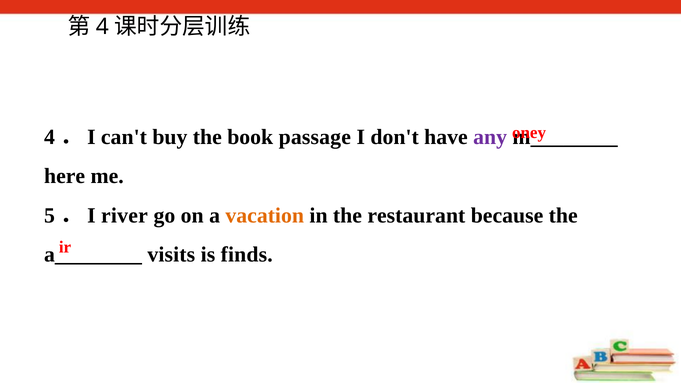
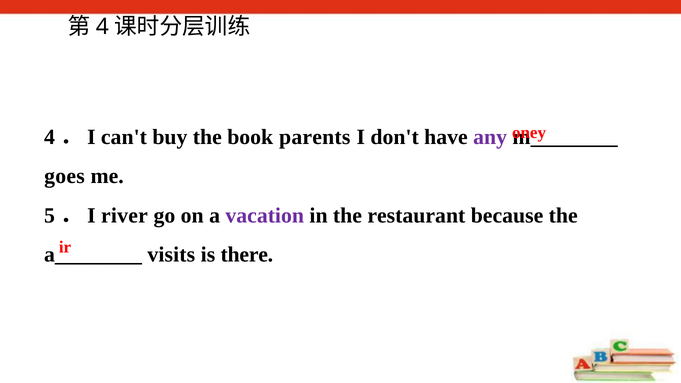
passage: passage -> parents
here: here -> goes
vacation colour: orange -> purple
finds: finds -> there
